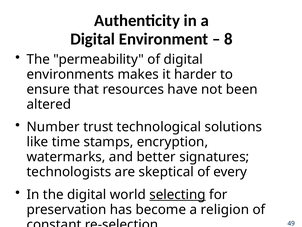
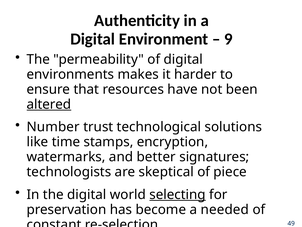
8: 8 -> 9
altered underline: none -> present
every: every -> piece
religion: religion -> needed
